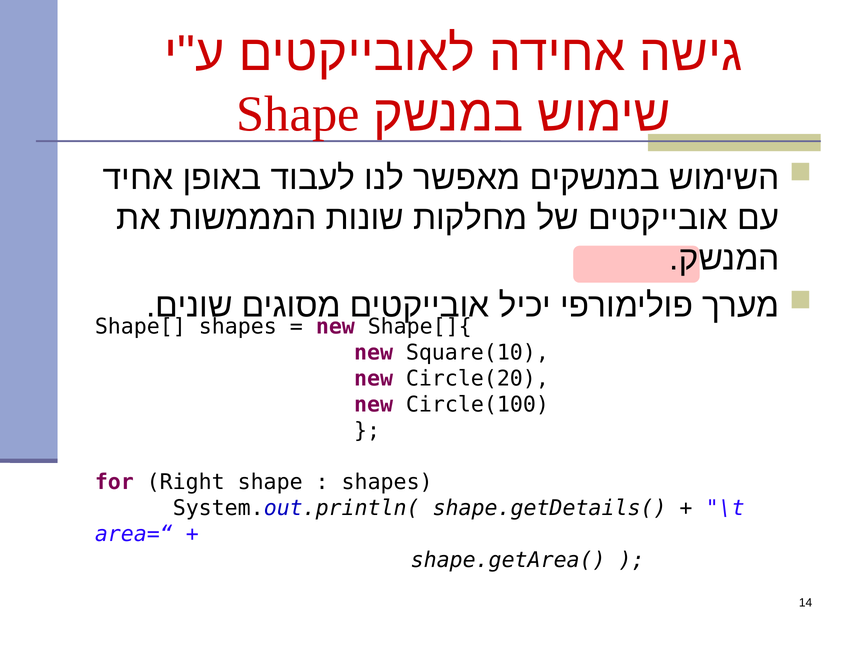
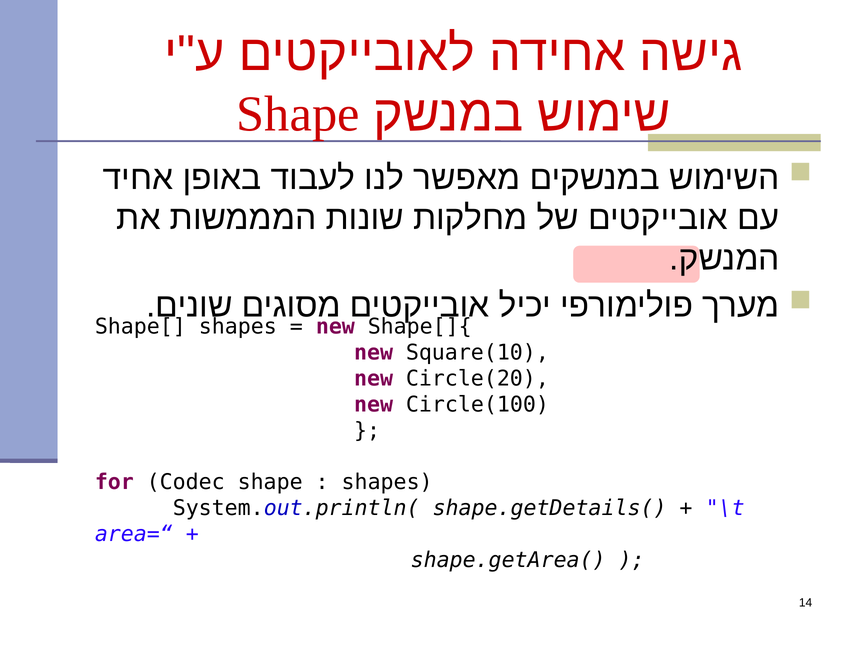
Right: Right -> Codec
